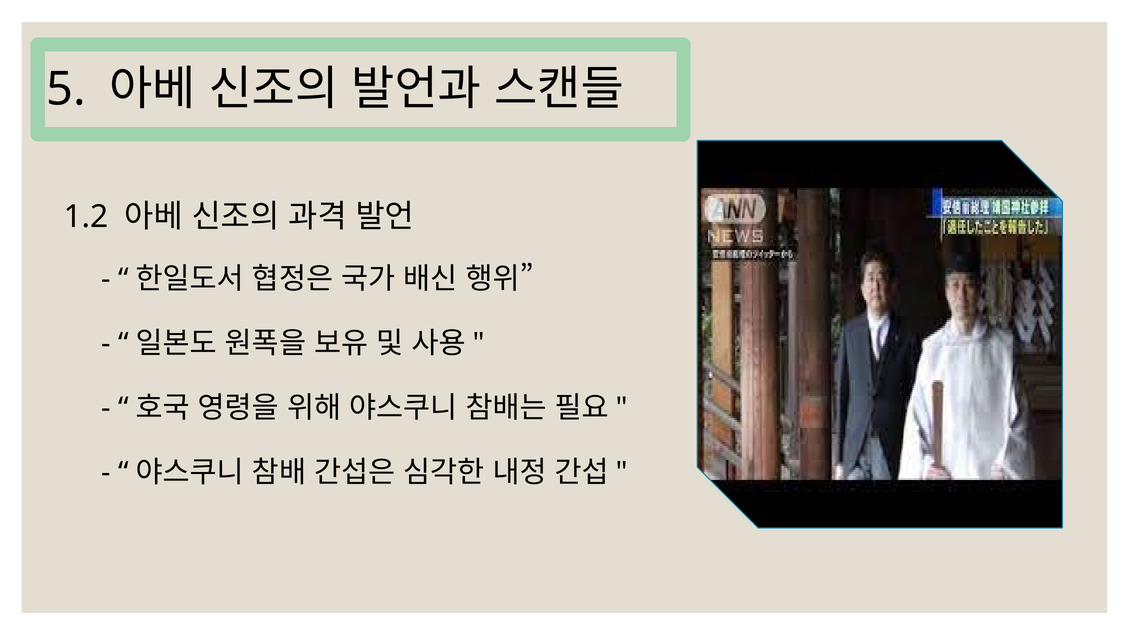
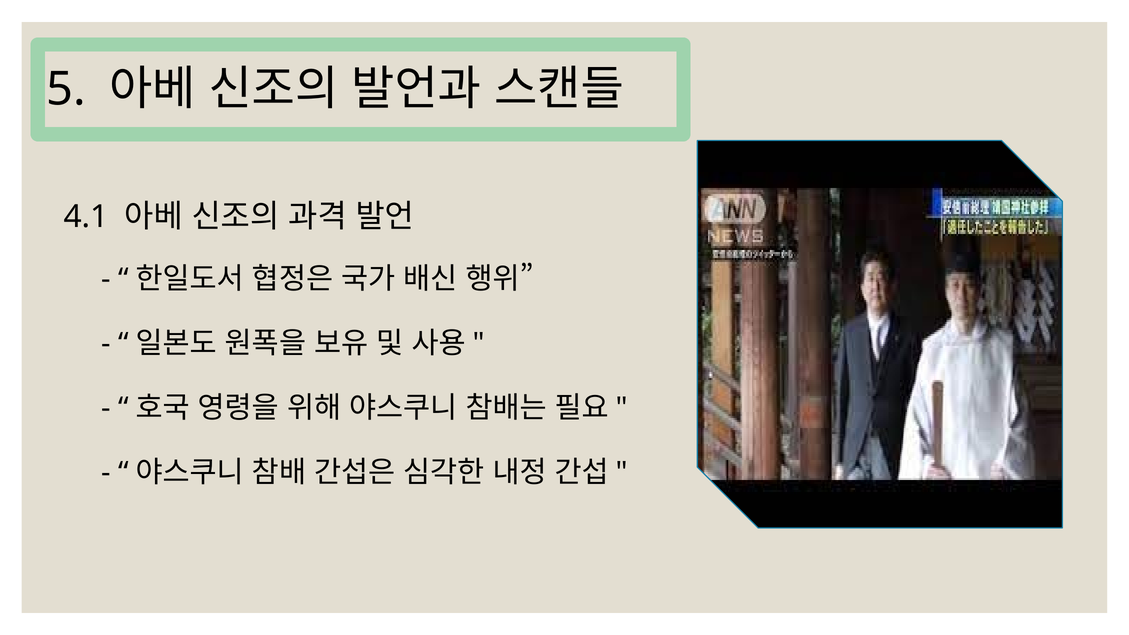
1.2: 1.2 -> 4.1
